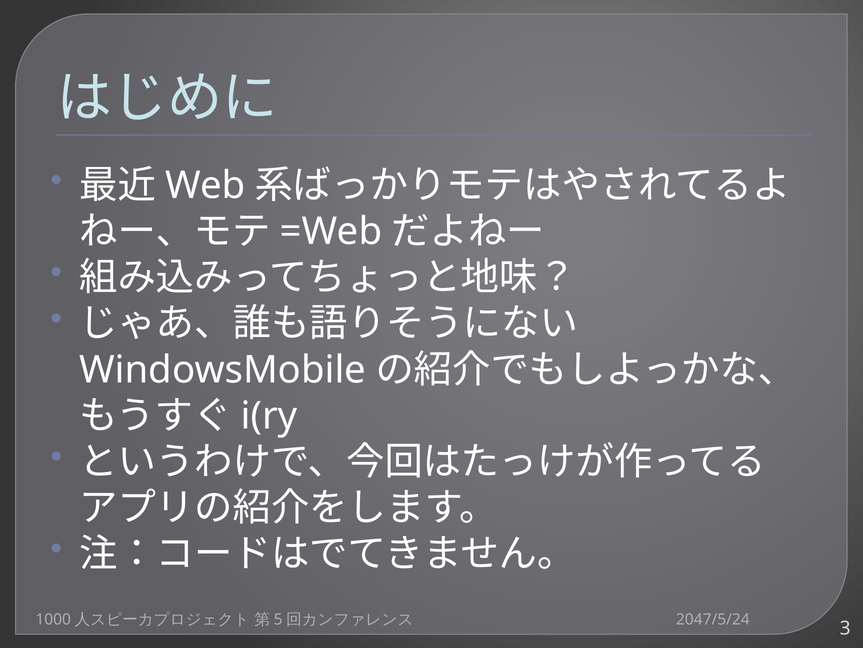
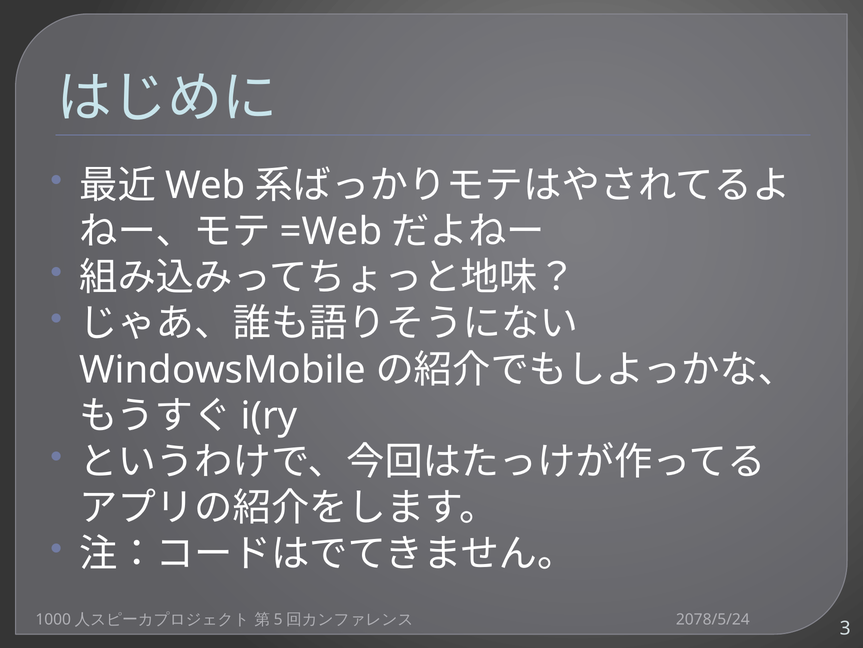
2047/5/24: 2047/5/24 -> 2078/5/24
